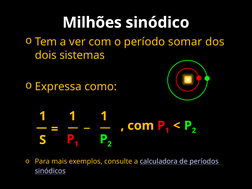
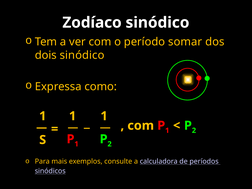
Milhões: Milhões -> Zodíaco
dois sistemas: sistemas -> sinódico
